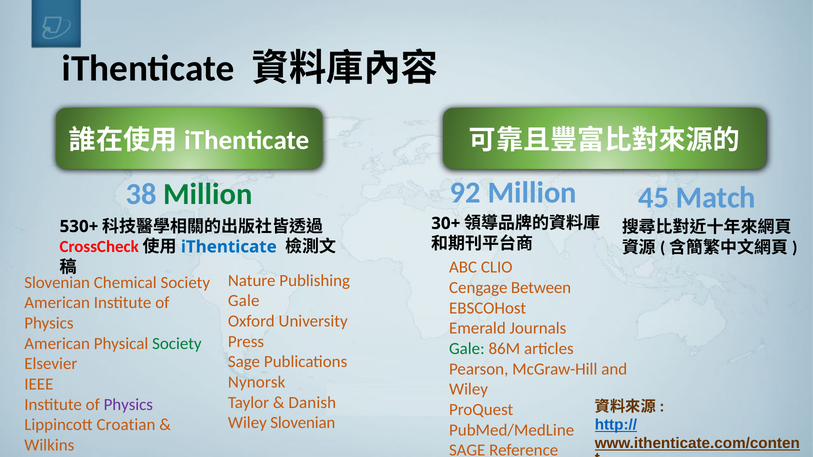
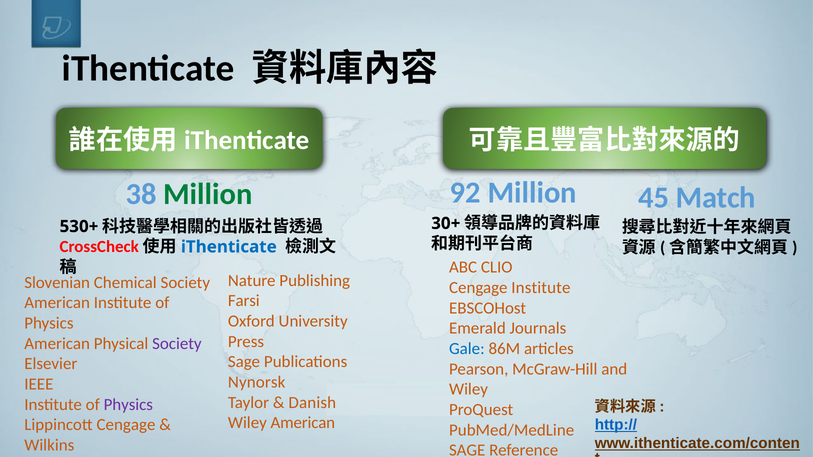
Cengage Between: Between -> Institute
Gale at (244, 301): Gale -> Farsi
Society at (177, 344) colour: green -> purple
Gale at (467, 349) colour: green -> blue
Wiley Slovenian: Slovenian -> American
Lippincott Croatian: Croatian -> Cengage
